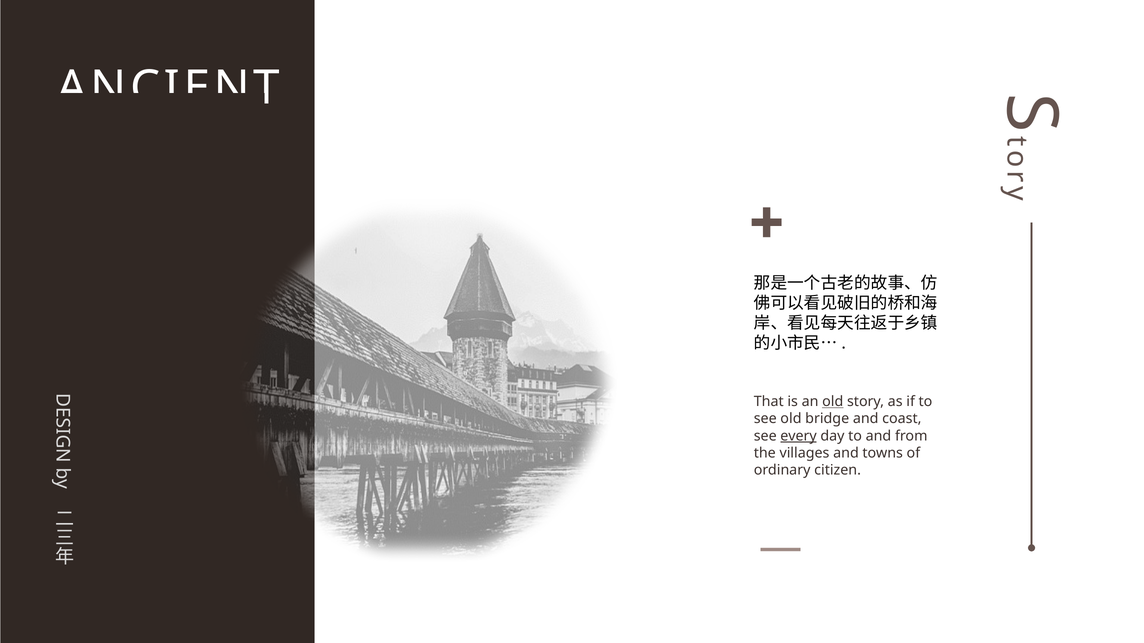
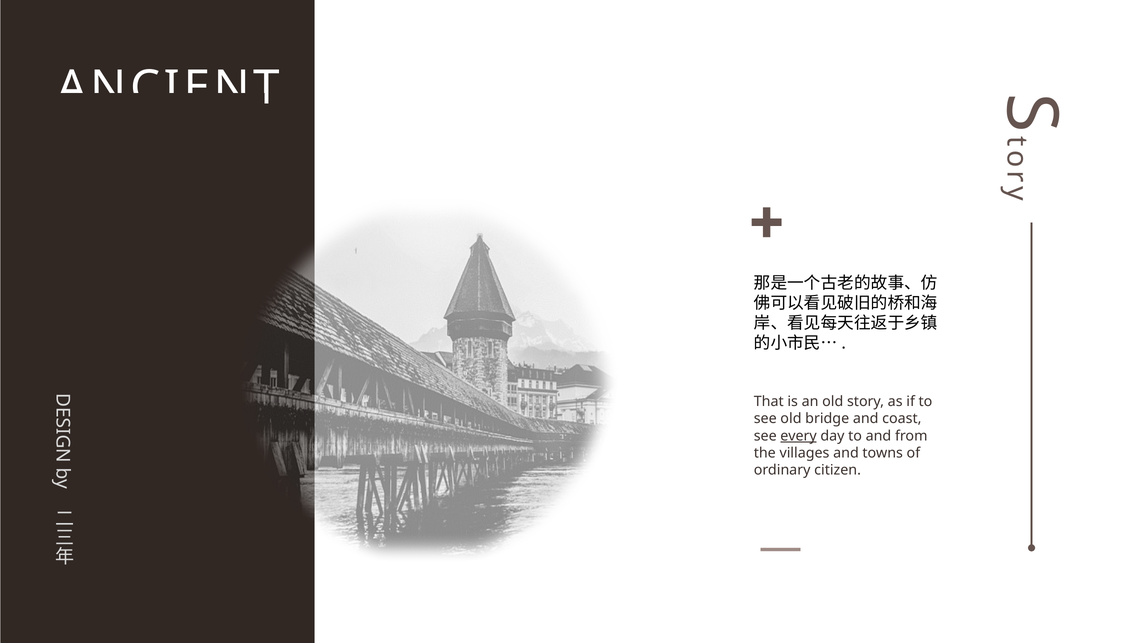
old at (833, 402) underline: present -> none
